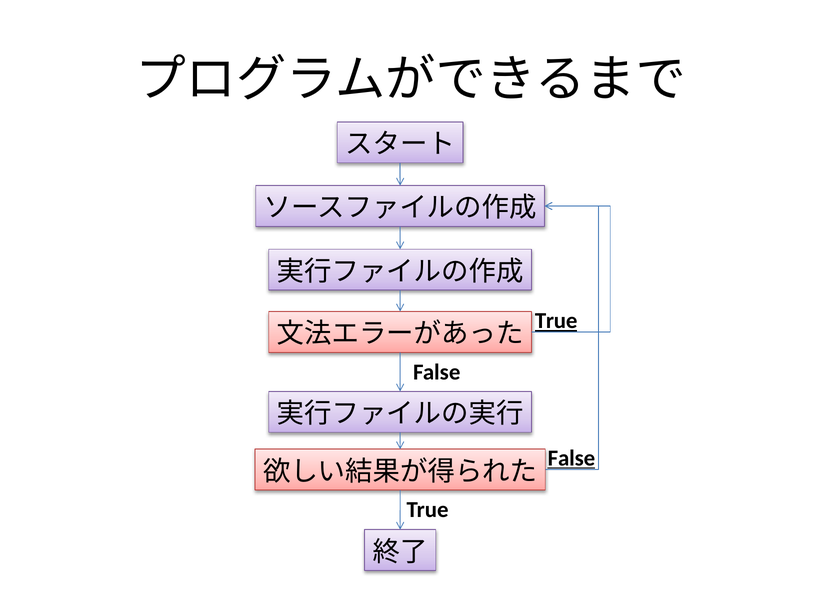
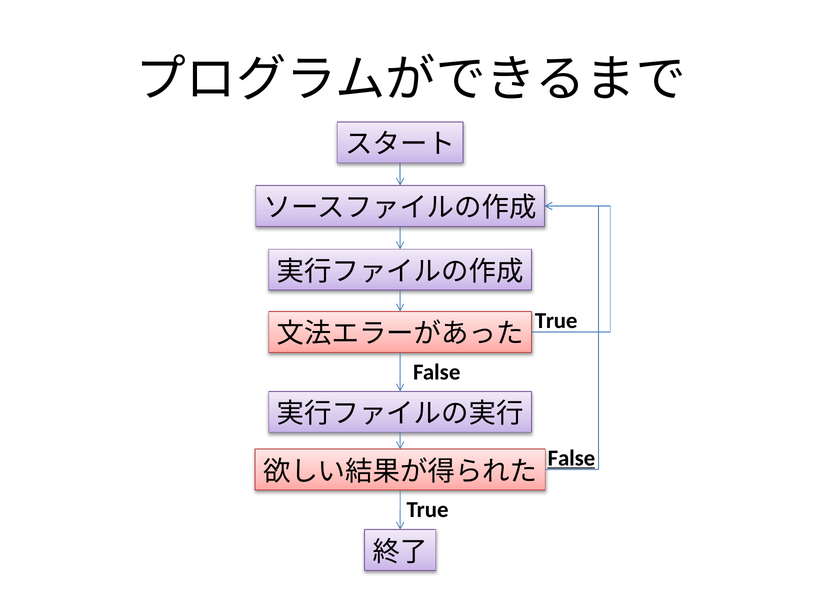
True at (556, 321) underline: present -> none
